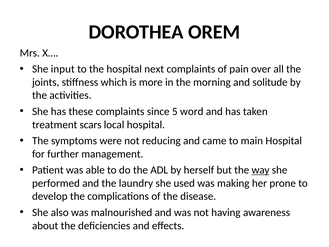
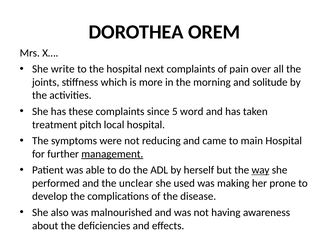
input: input -> write
scars: scars -> pitch
management underline: none -> present
laundry: laundry -> unclear
